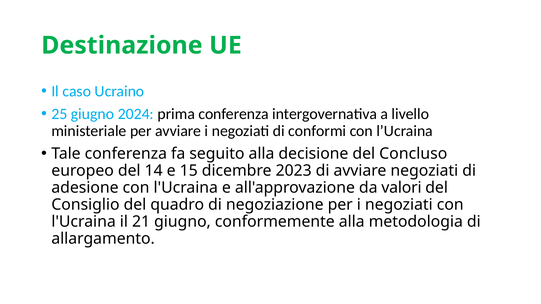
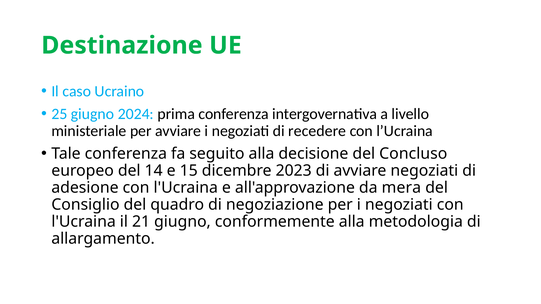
conformi: conformi -> recedere
valori: valori -> mera
